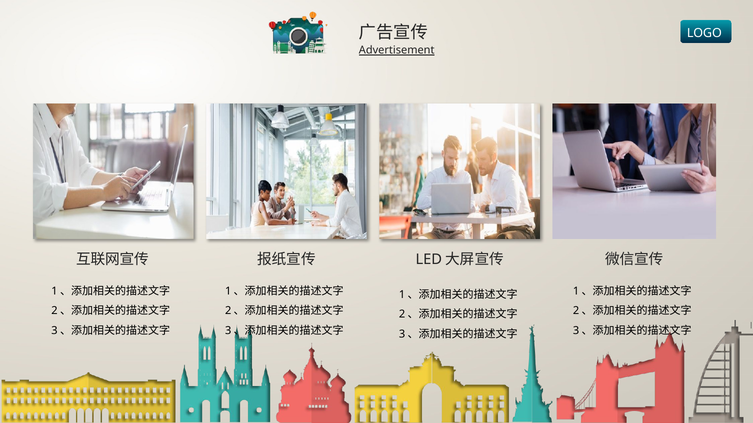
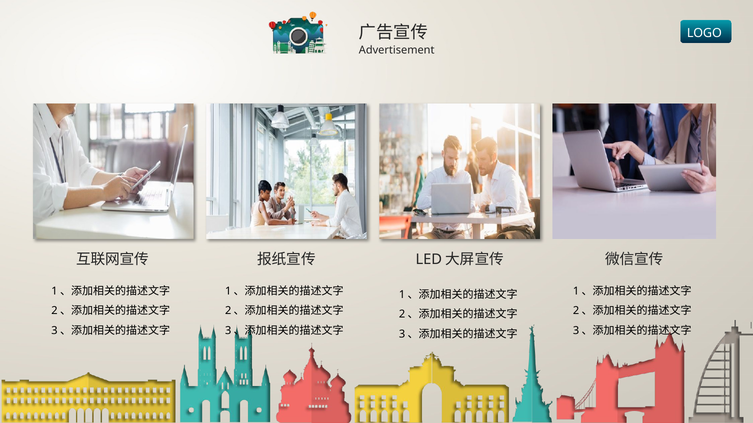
Advertisement underline: present -> none
